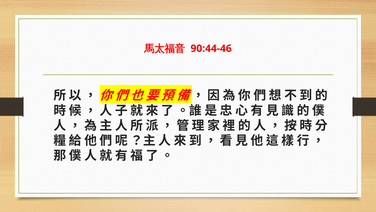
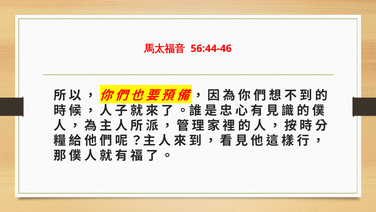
90:44-46: 90:44-46 -> 56:44-46
